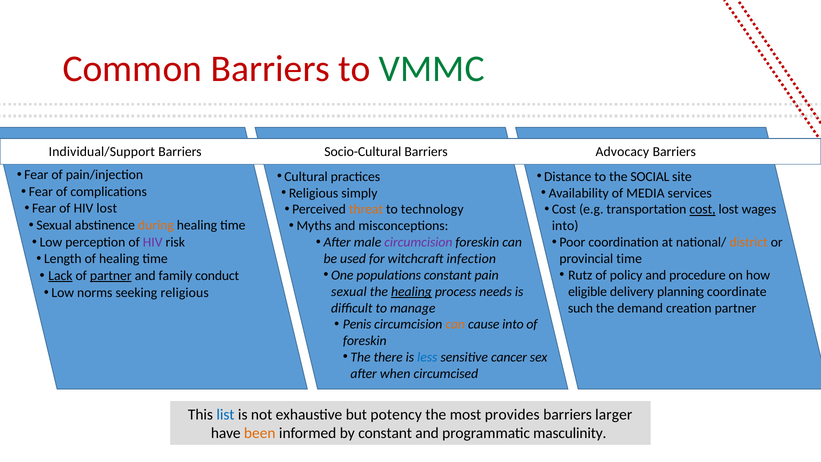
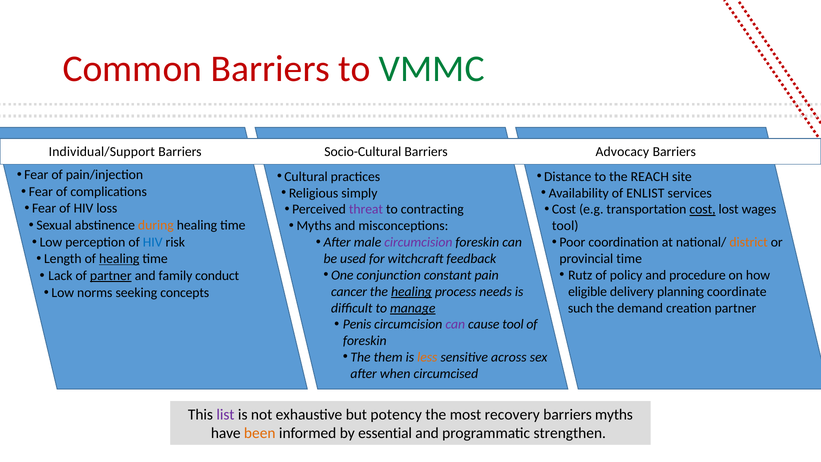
SOCIAL: SOCIAL -> REACH
MEDIA: MEDIA -> ENLIST
HIV lost: lost -> loss
threat colour: orange -> purple
technology: technology -> contracting
into at (565, 226): into -> tool
HIV at (153, 242) colour: purple -> blue
healing at (119, 259) underline: none -> present
infection: infection -> feedback
populations: populations -> conjunction
Lack underline: present -> none
seeking religious: religious -> concepts
sexual at (349, 291): sexual -> cancer
manage underline: none -> present
can at (455, 324) colour: orange -> purple
cause into: into -> tool
there: there -> them
less colour: blue -> orange
cancer: cancer -> across
list colour: blue -> purple
provides: provides -> recovery
barriers larger: larger -> myths
by constant: constant -> essential
masculinity: masculinity -> strengthen
